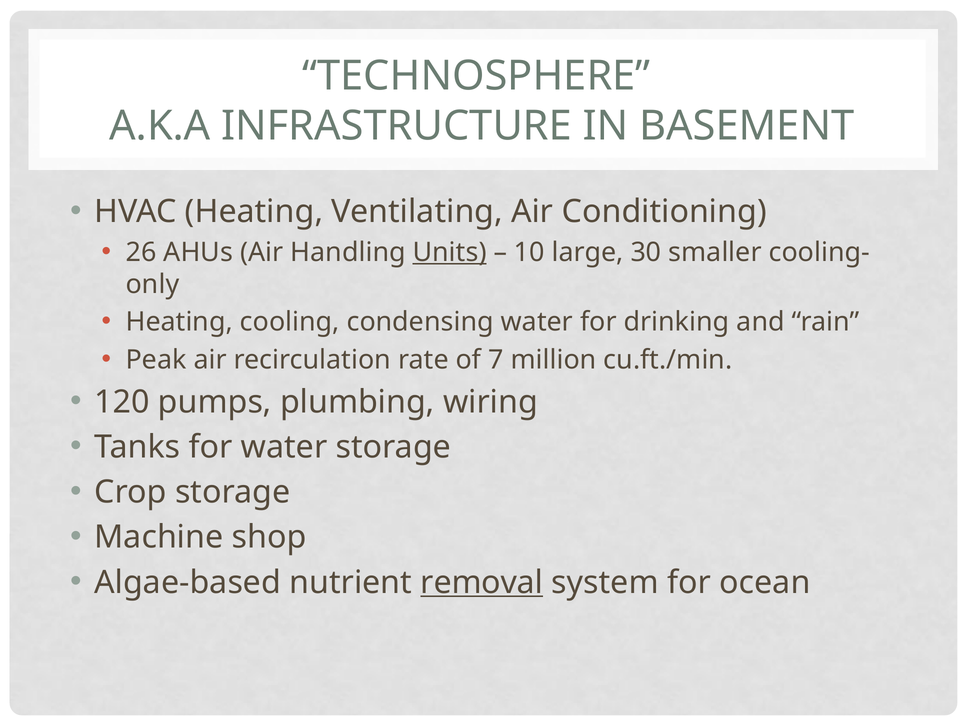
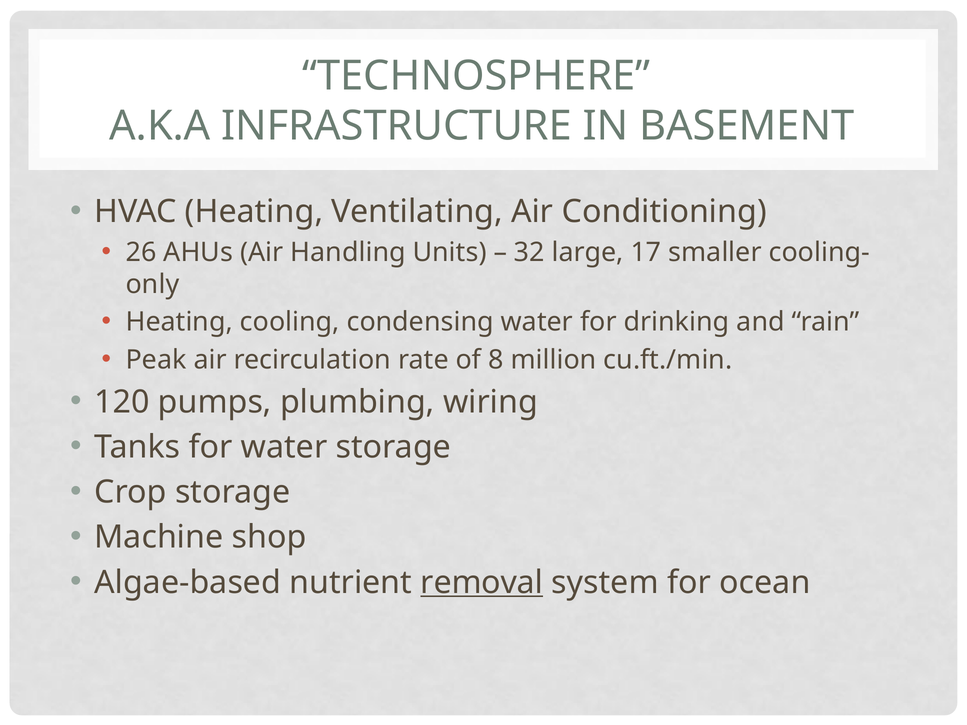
Units underline: present -> none
10: 10 -> 32
30: 30 -> 17
7: 7 -> 8
